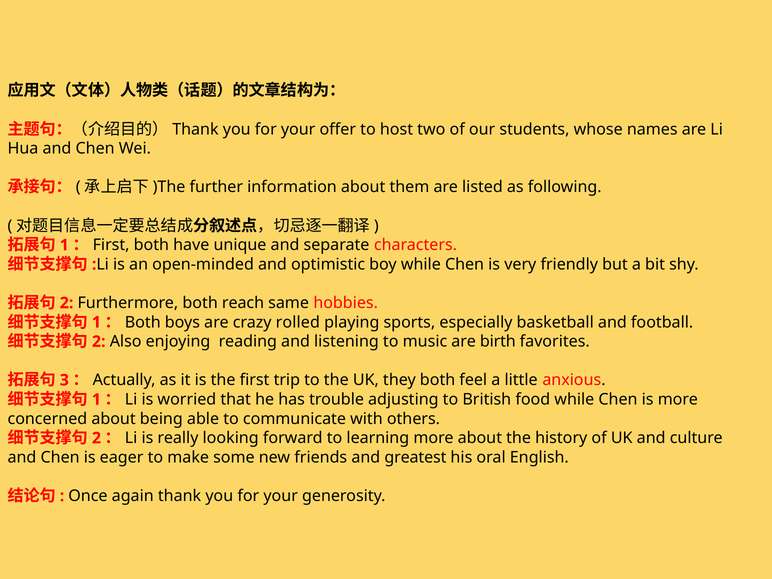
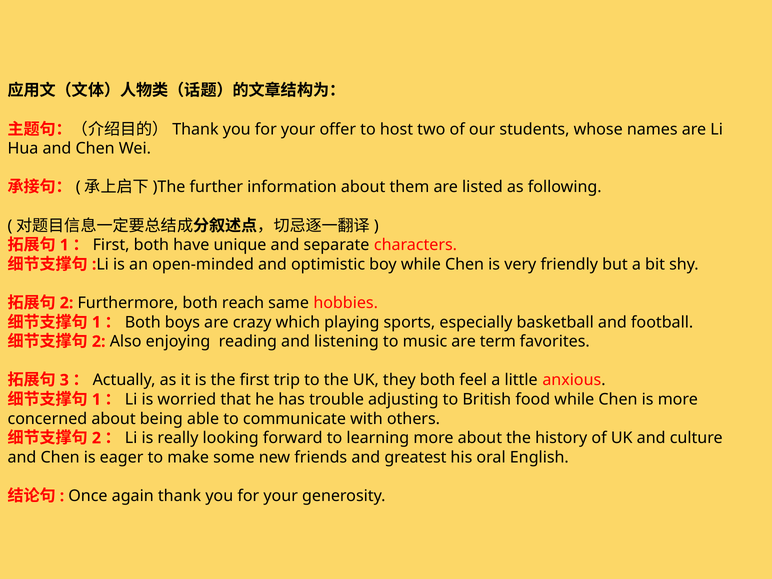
rolled: rolled -> which
birth: birth -> term
